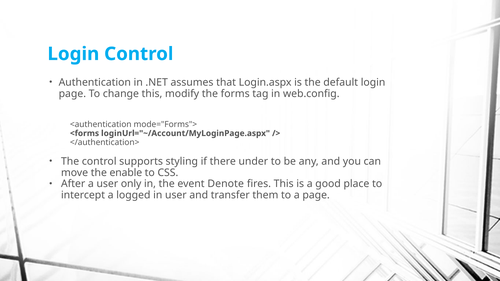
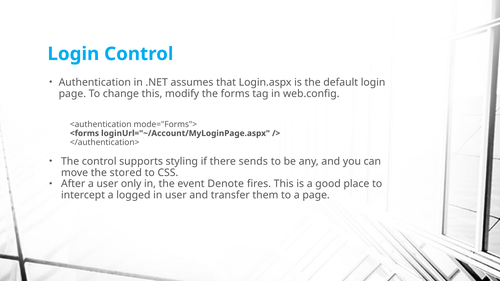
under: under -> sends
enable: enable -> stored
